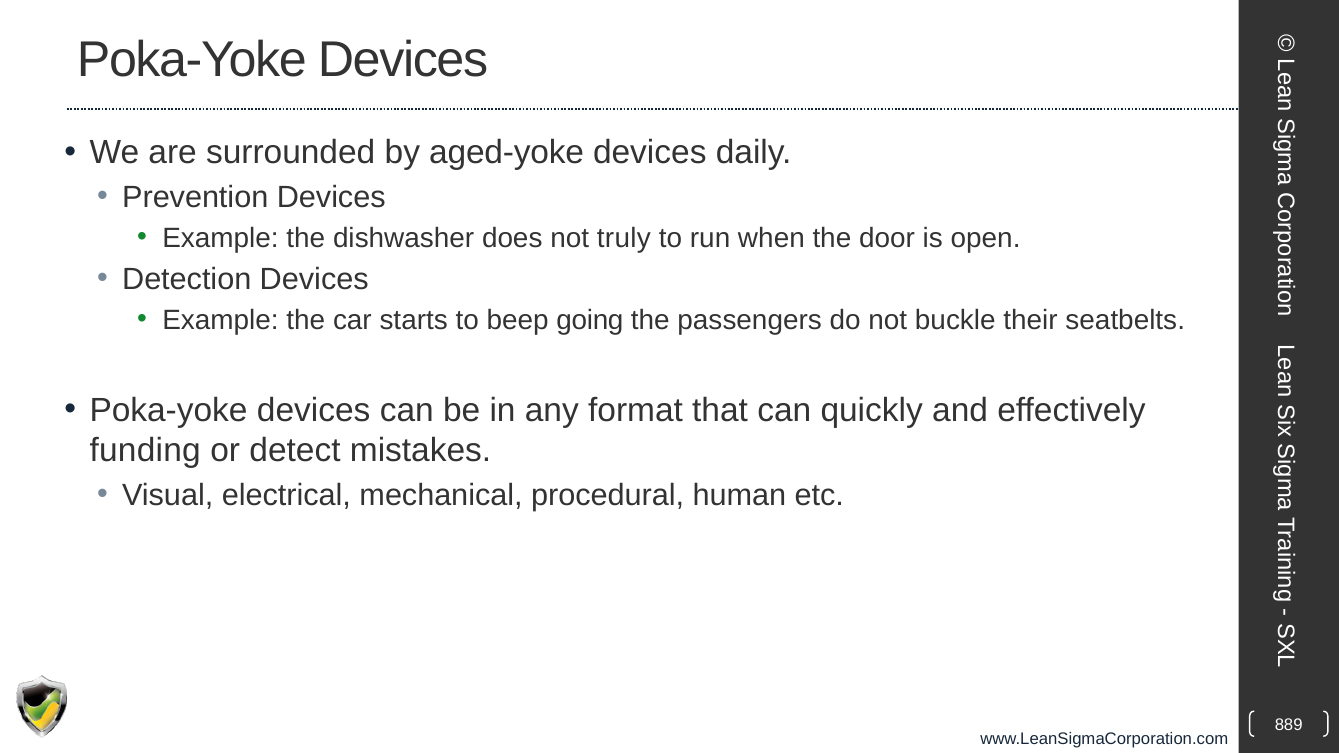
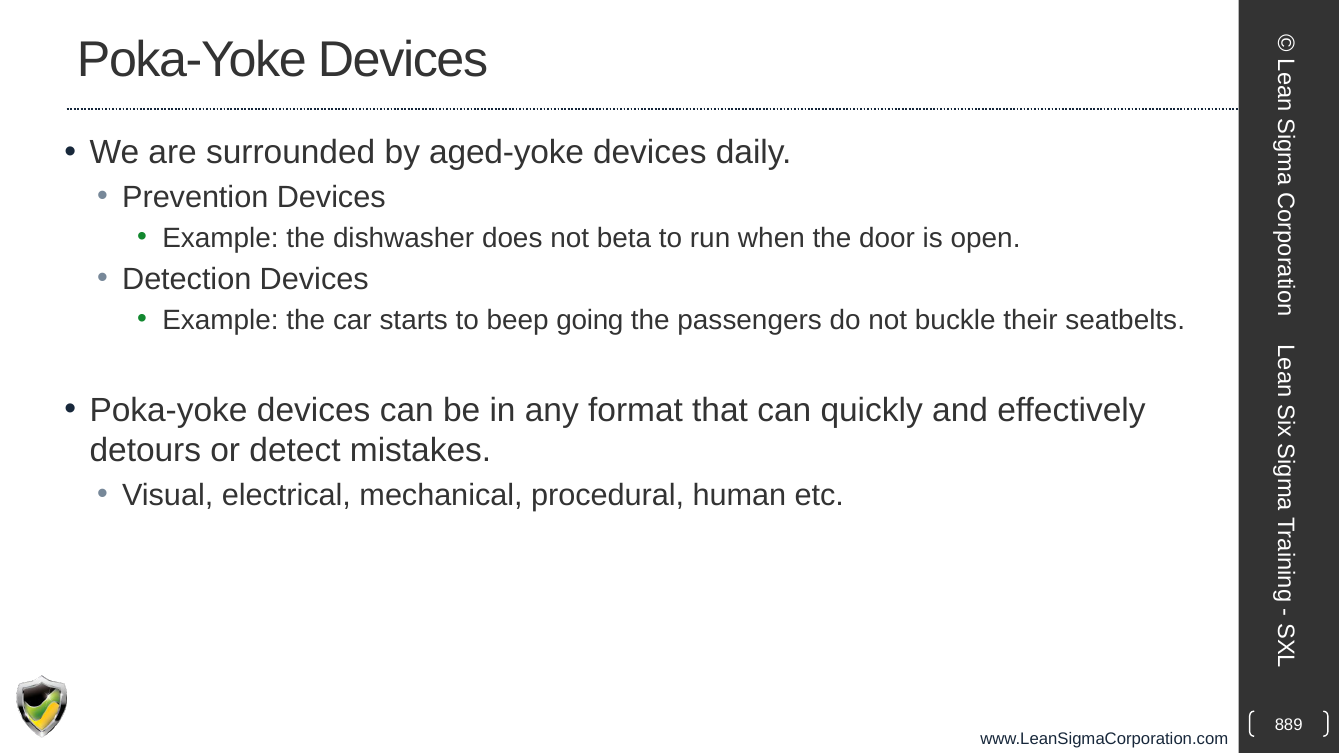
truly: truly -> beta
funding: funding -> detours
